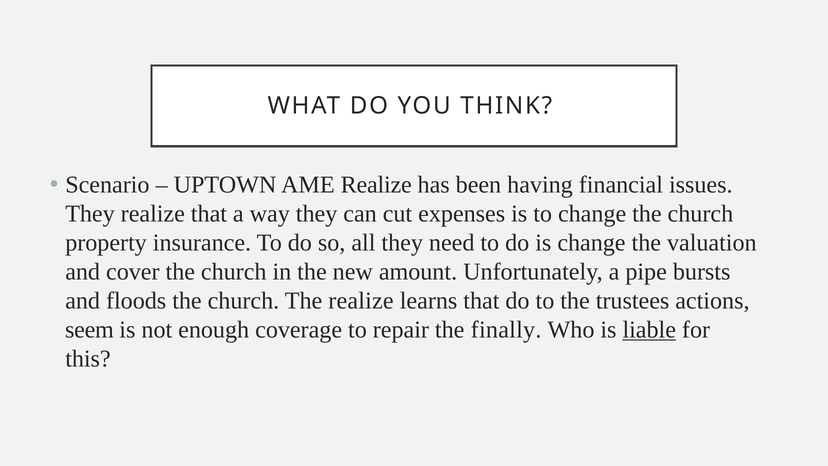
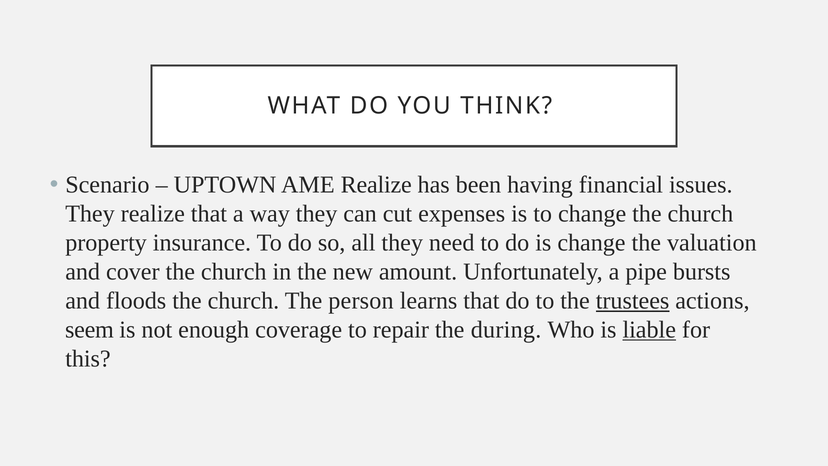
The realize: realize -> person
trustees underline: none -> present
finally: finally -> during
